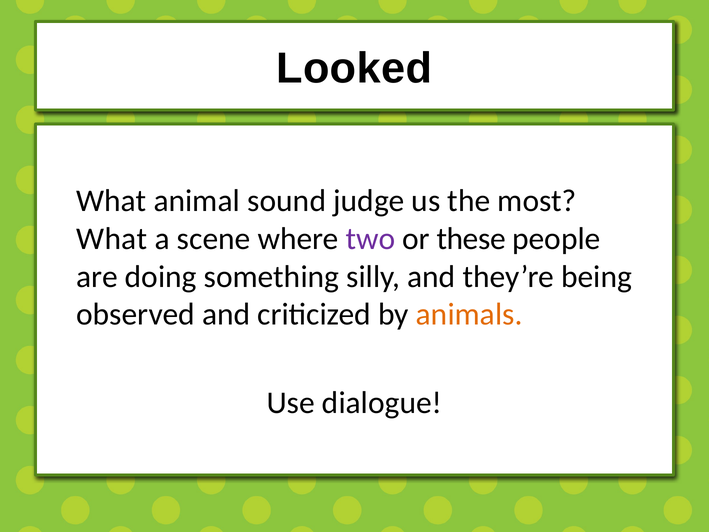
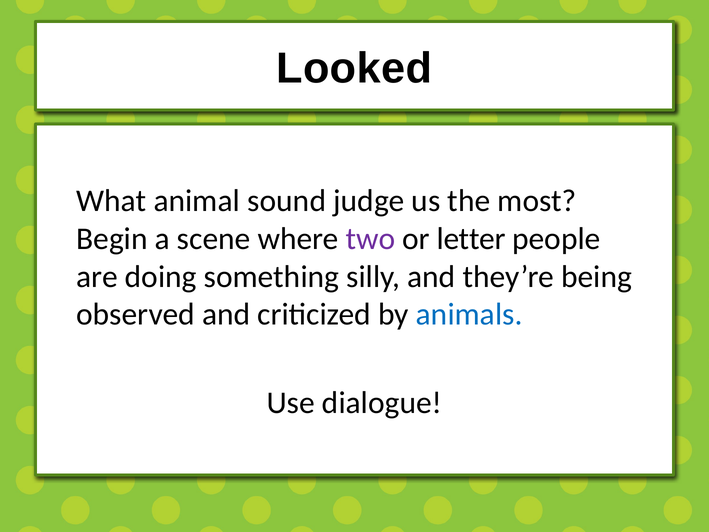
What at (112, 239): What -> Begin
these: these -> letter
animals colour: orange -> blue
